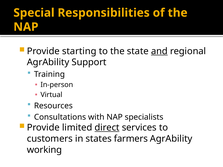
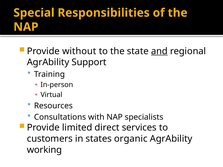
starting: starting -> without
direct underline: present -> none
farmers: farmers -> organic
